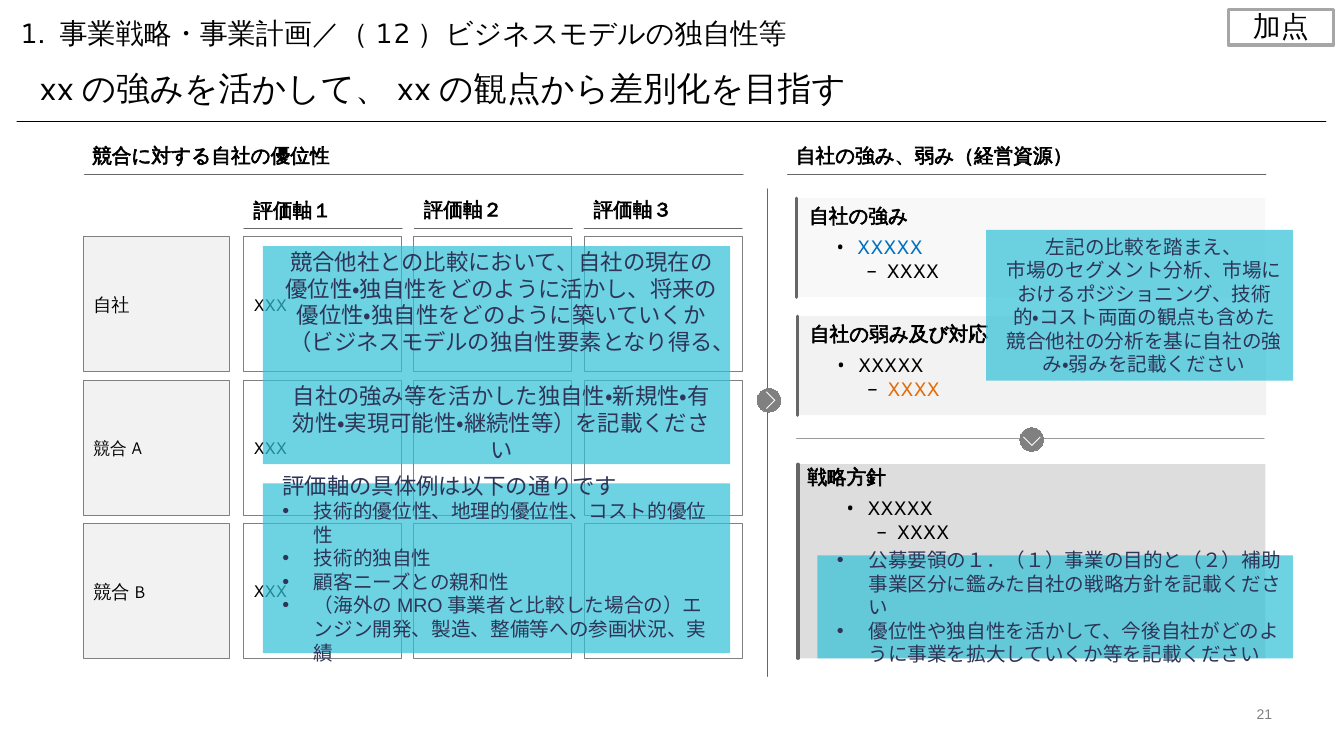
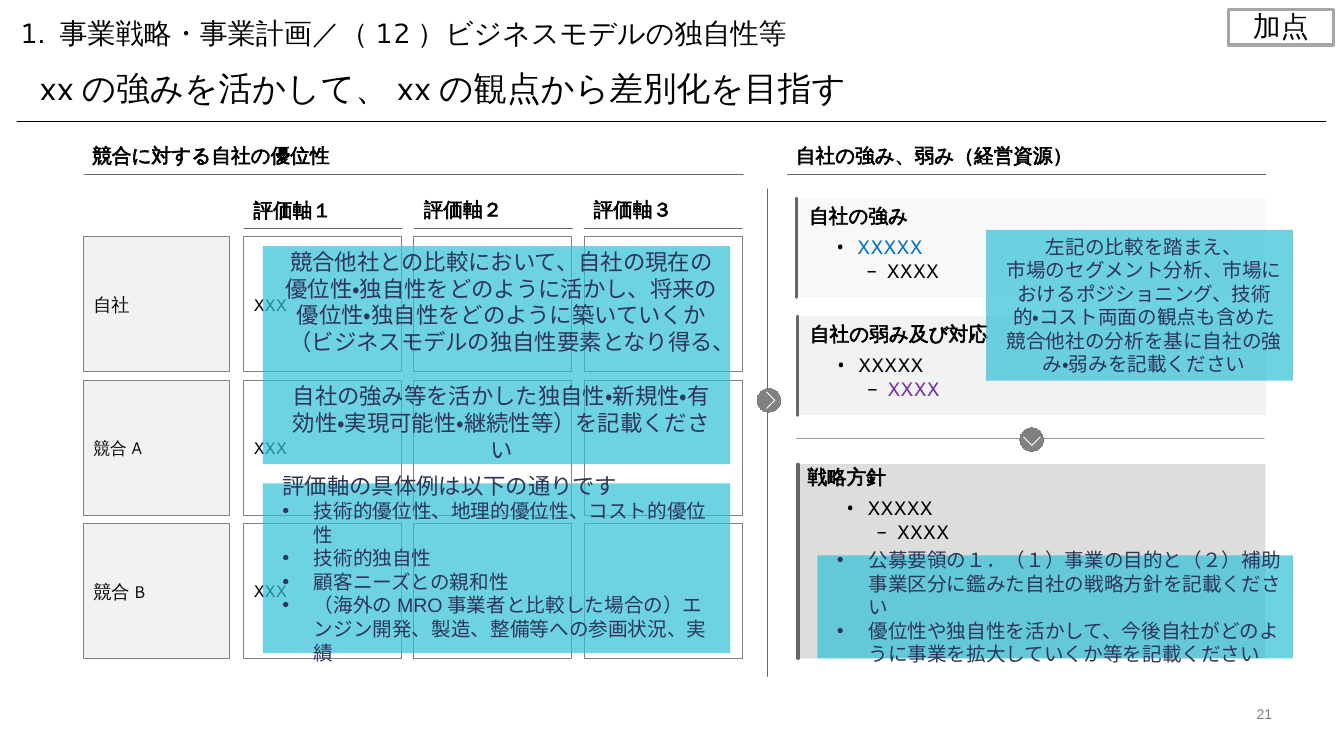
XXXX at (913, 390) colour: orange -> purple
